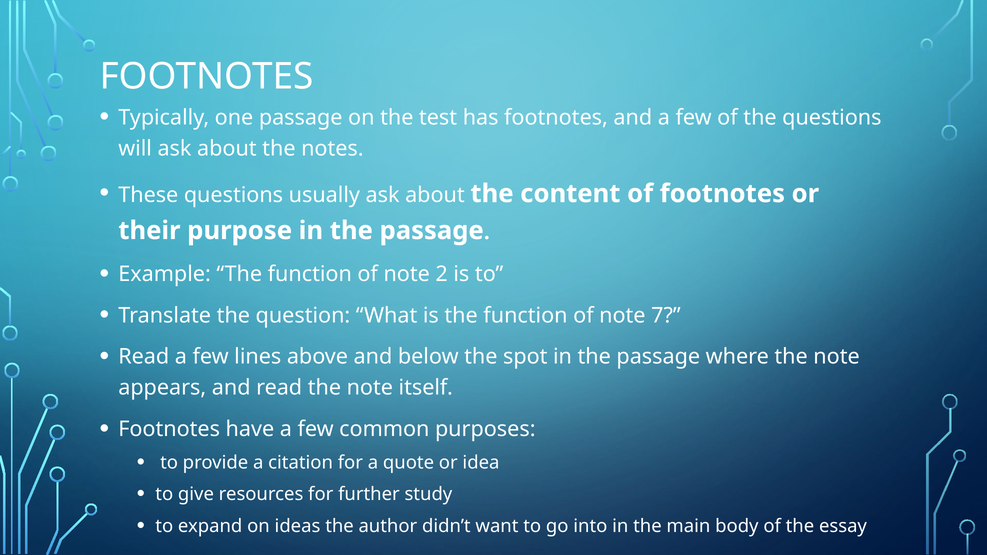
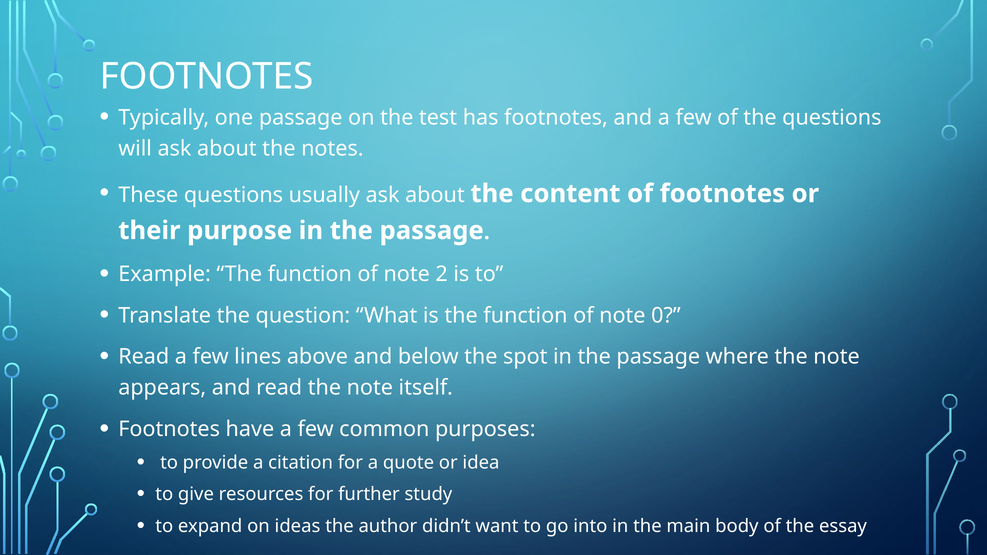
7: 7 -> 0
